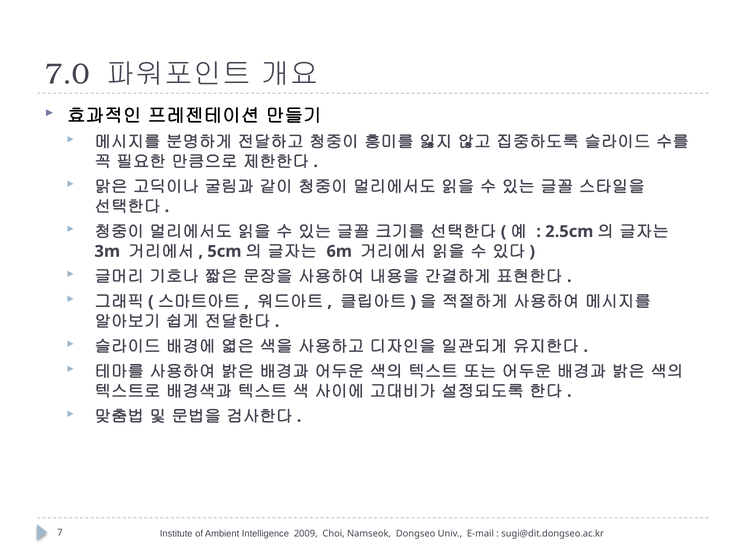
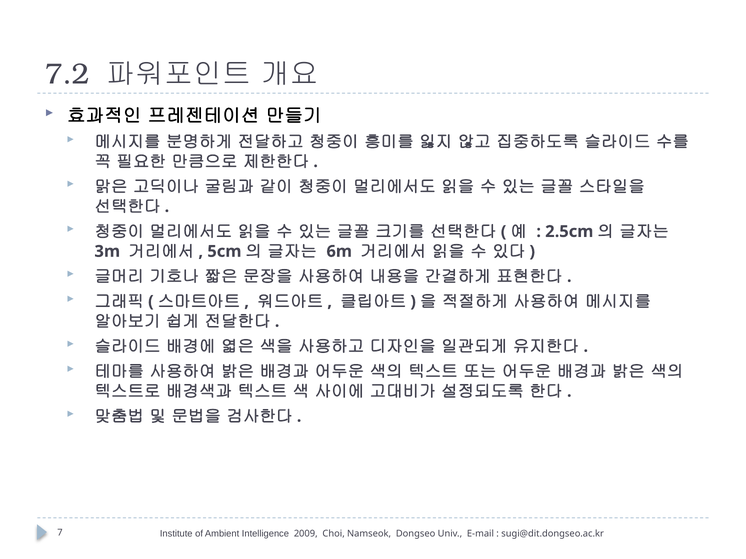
7.0: 7.0 -> 7.2
